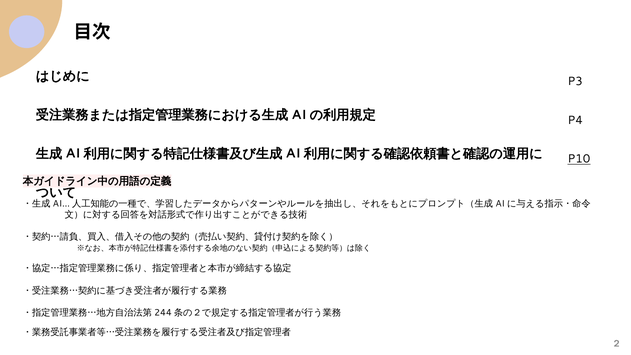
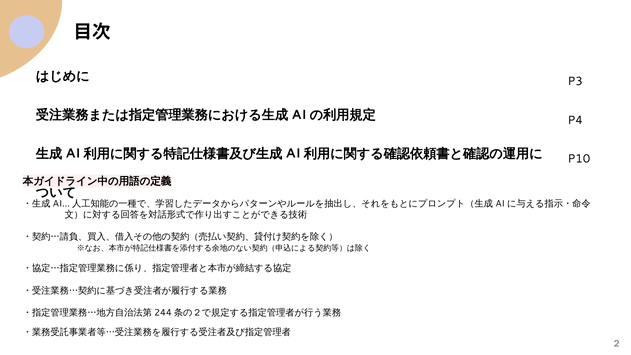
P10 underline: present -> none
